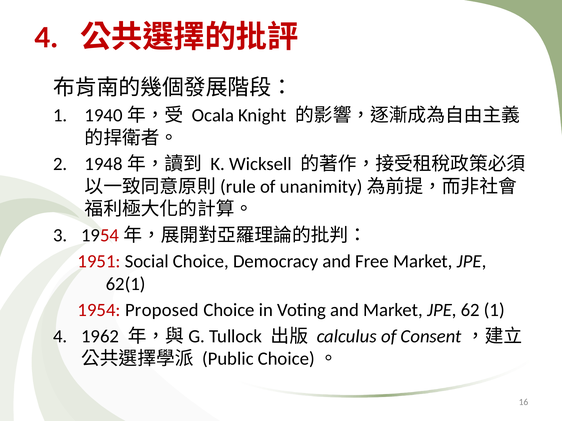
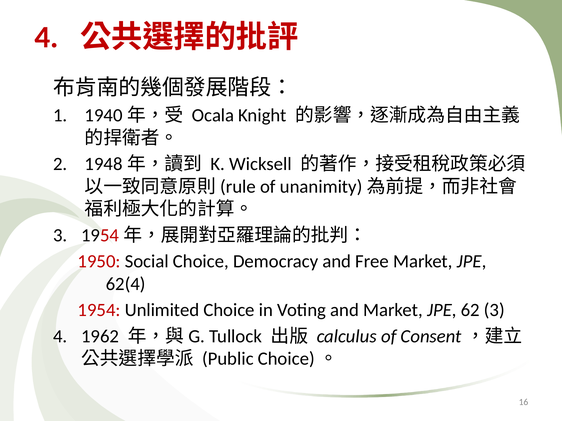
1951: 1951 -> 1950
62(1: 62(1 -> 62(4
Proposed: Proposed -> Unlimited
62 1: 1 -> 3
